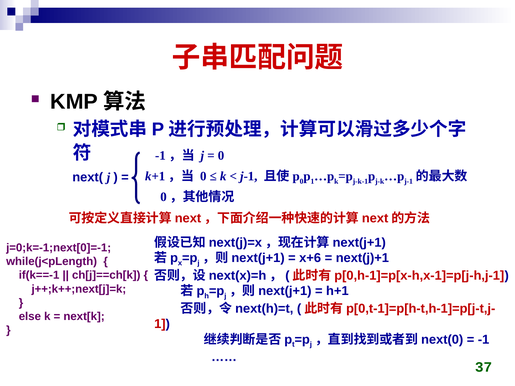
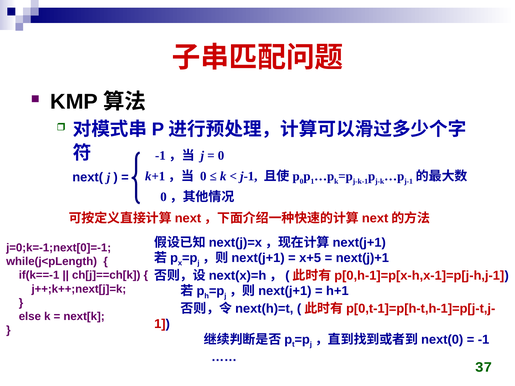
x+6: x+6 -> x+5
